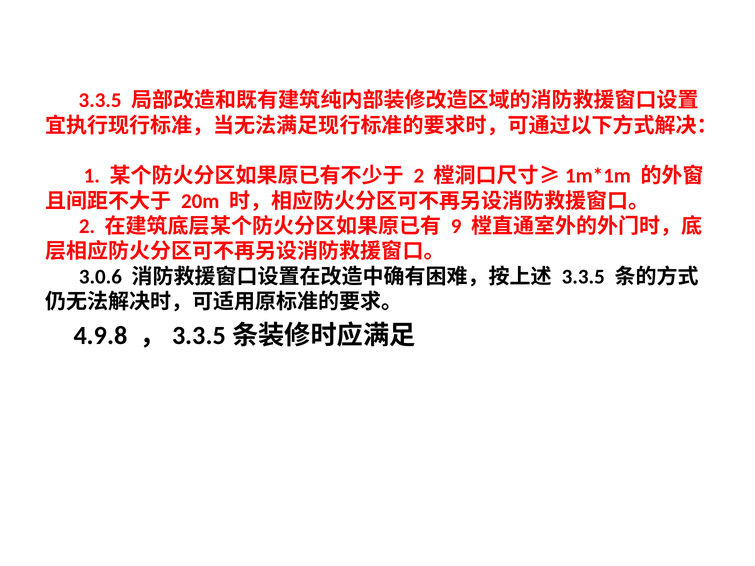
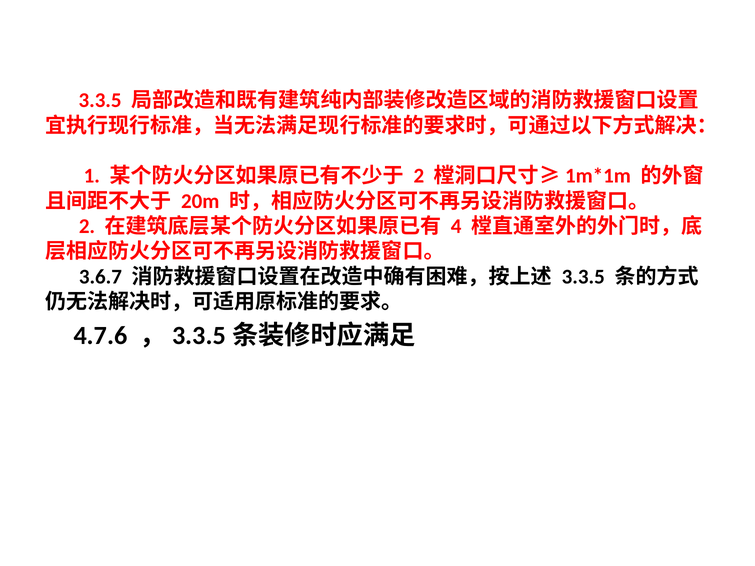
9: 9 -> 4
3.0.6: 3.0.6 -> 3.6.7
4.9.8: 4.9.8 -> 4.7.6
